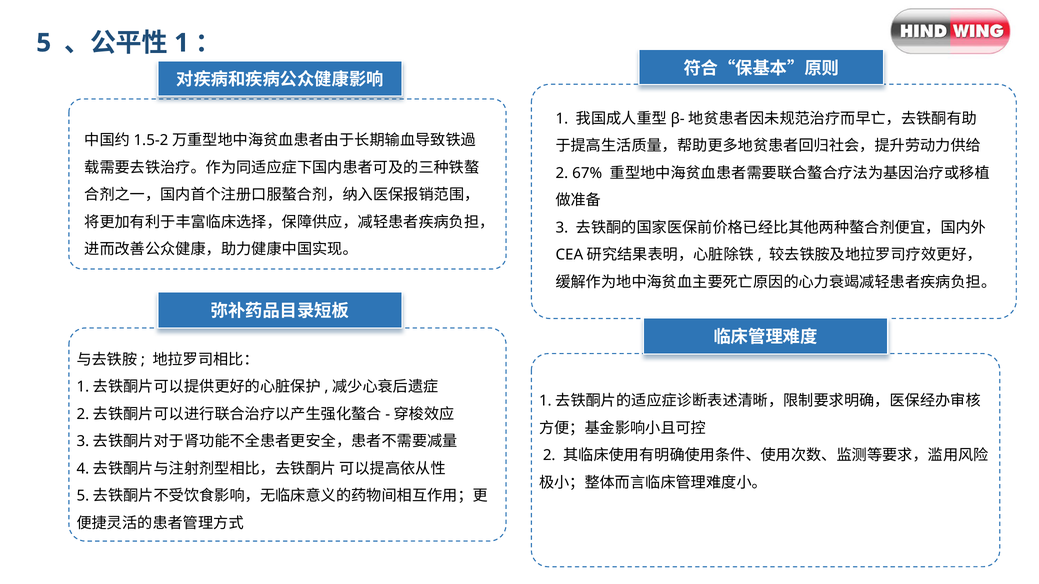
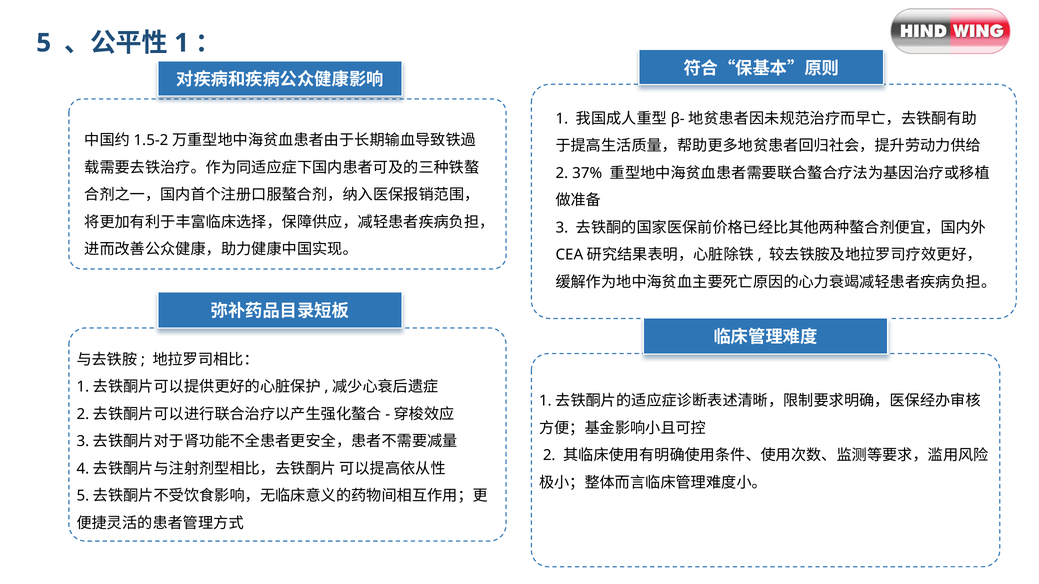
67%: 67% -> 37%
